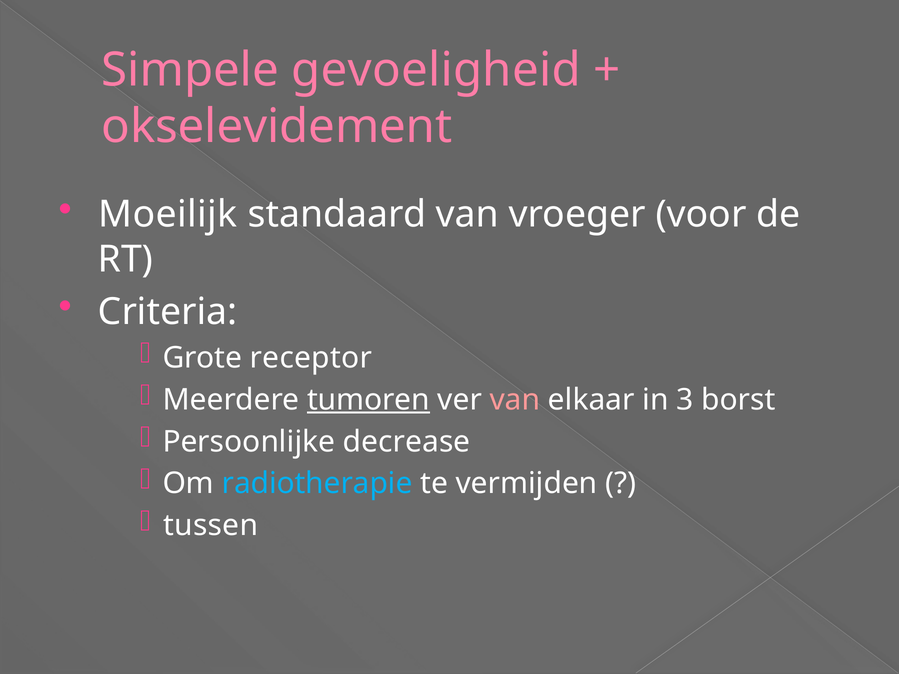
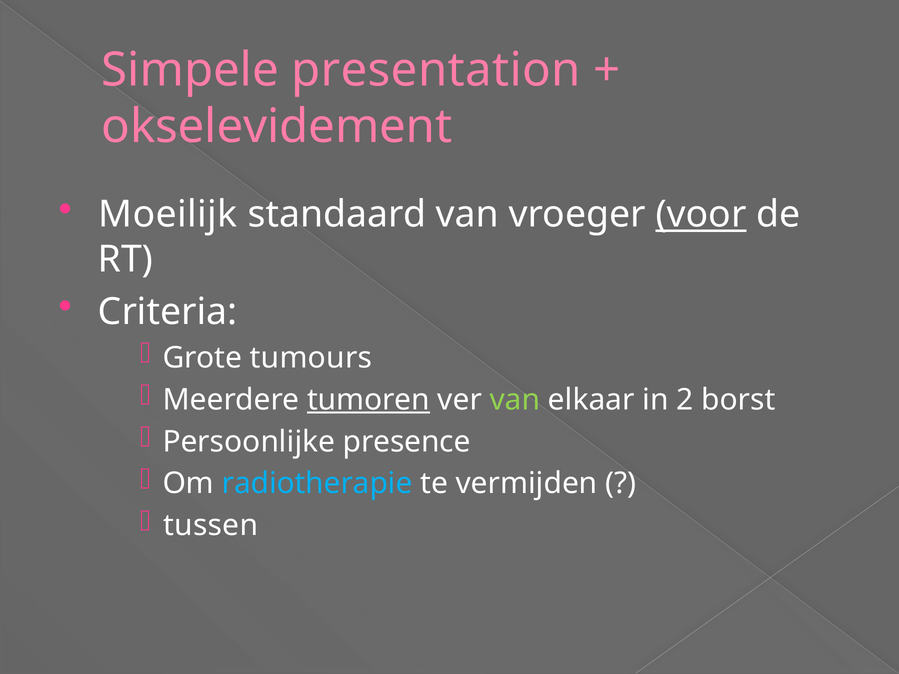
gevoeligheid: gevoeligheid -> presentation
voor underline: none -> present
receptor: receptor -> tumours
van at (515, 400) colour: pink -> light green
3: 3 -> 2
decrease: decrease -> presence
